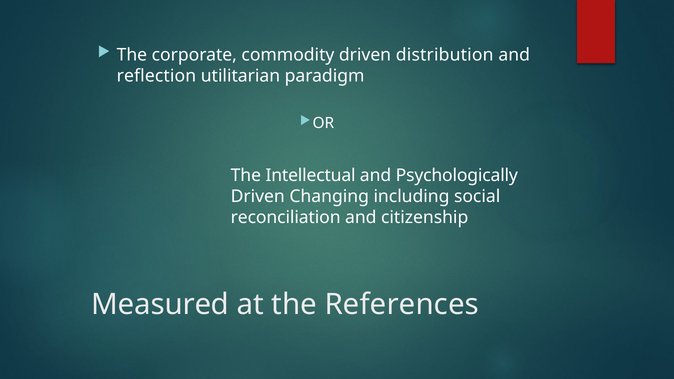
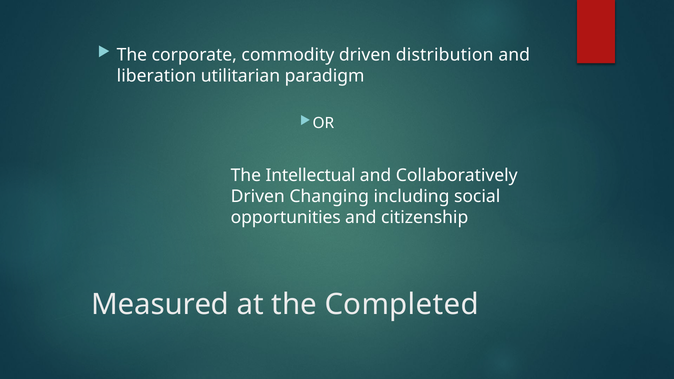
reflection: reflection -> liberation
Psychologically: Psychologically -> Collaboratively
reconciliation: reconciliation -> opportunities
References: References -> Completed
